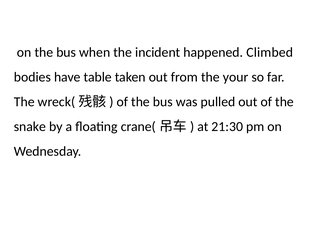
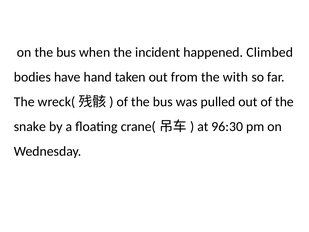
table: table -> hand
your: your -> with
21:30: 21:30 -> 96:30
